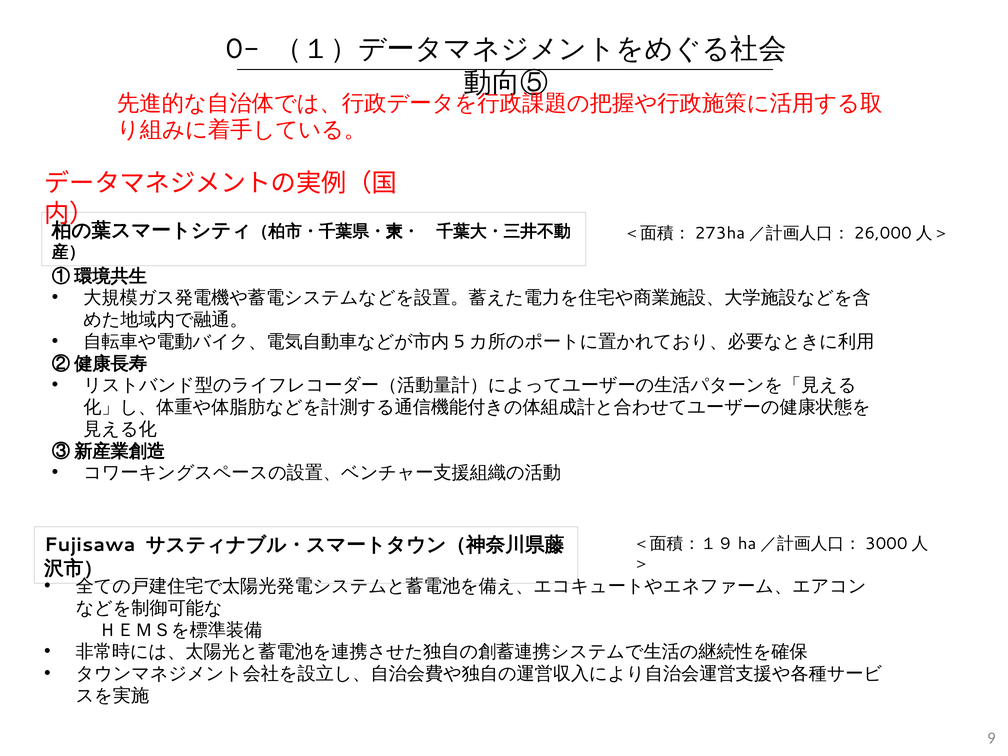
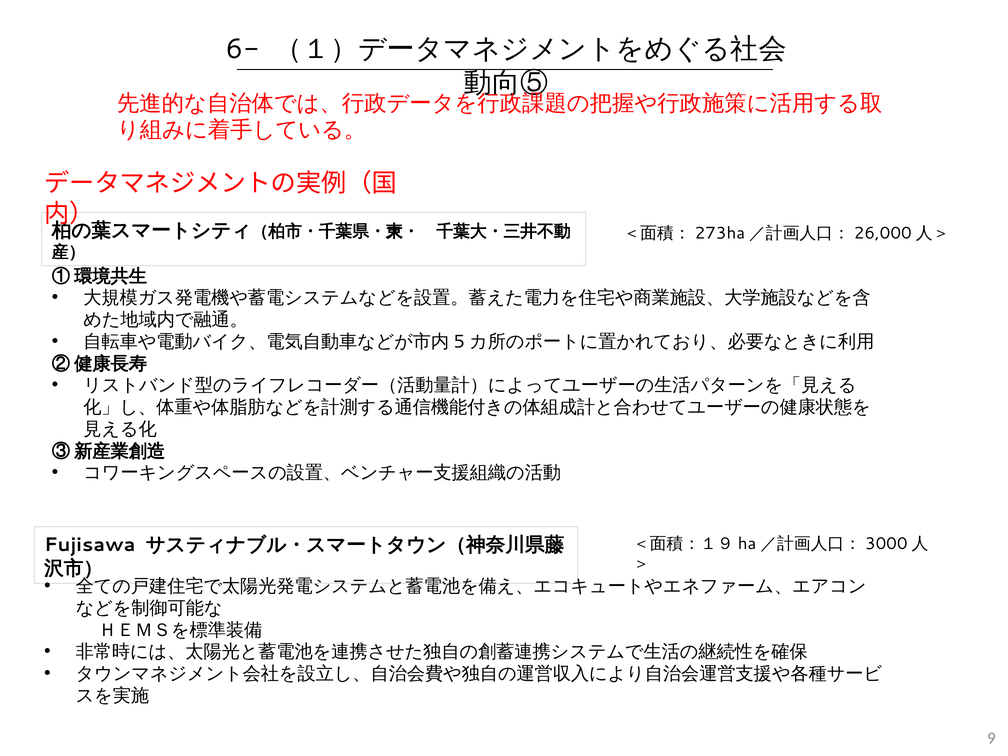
0-: 0- -> 6-
